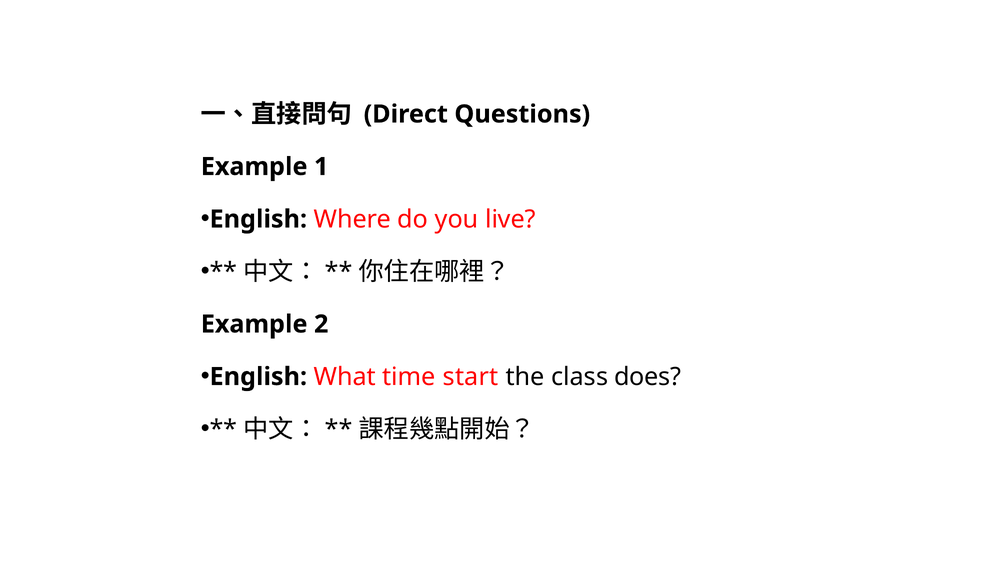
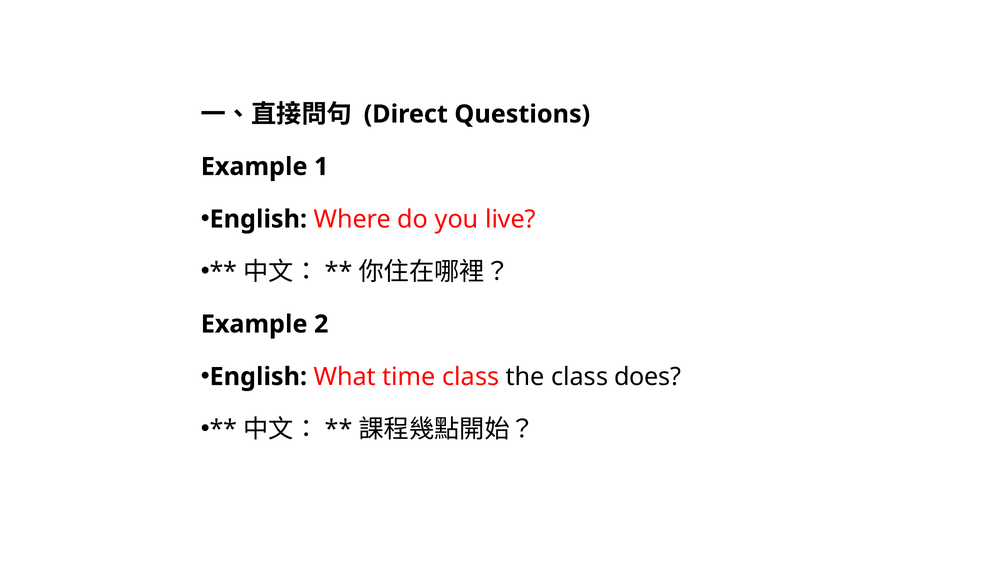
time start: start -> class
